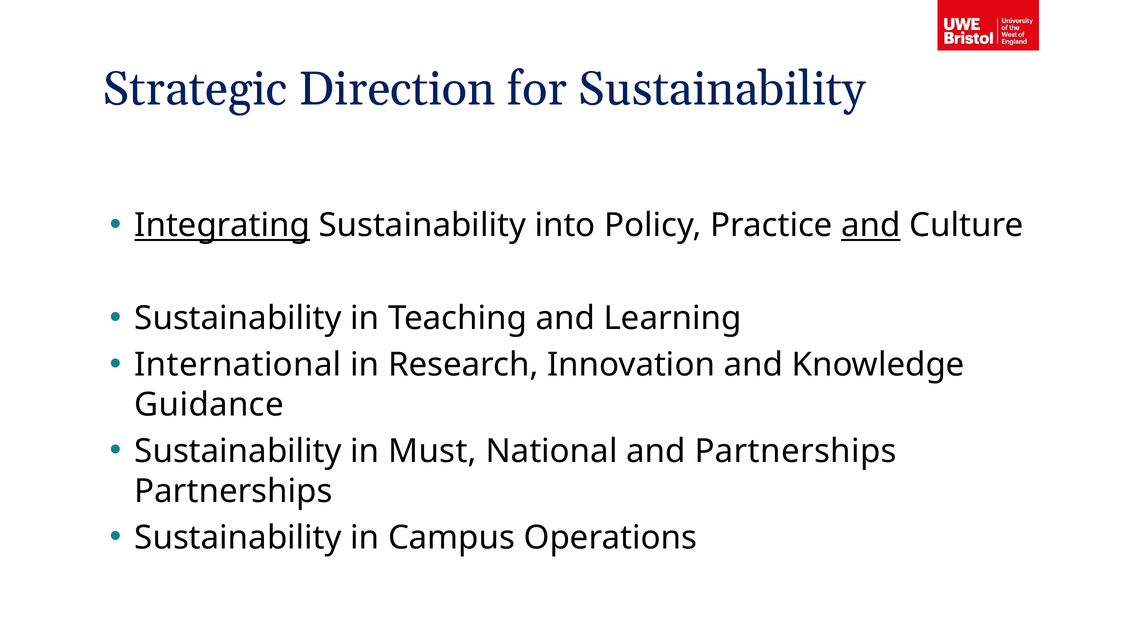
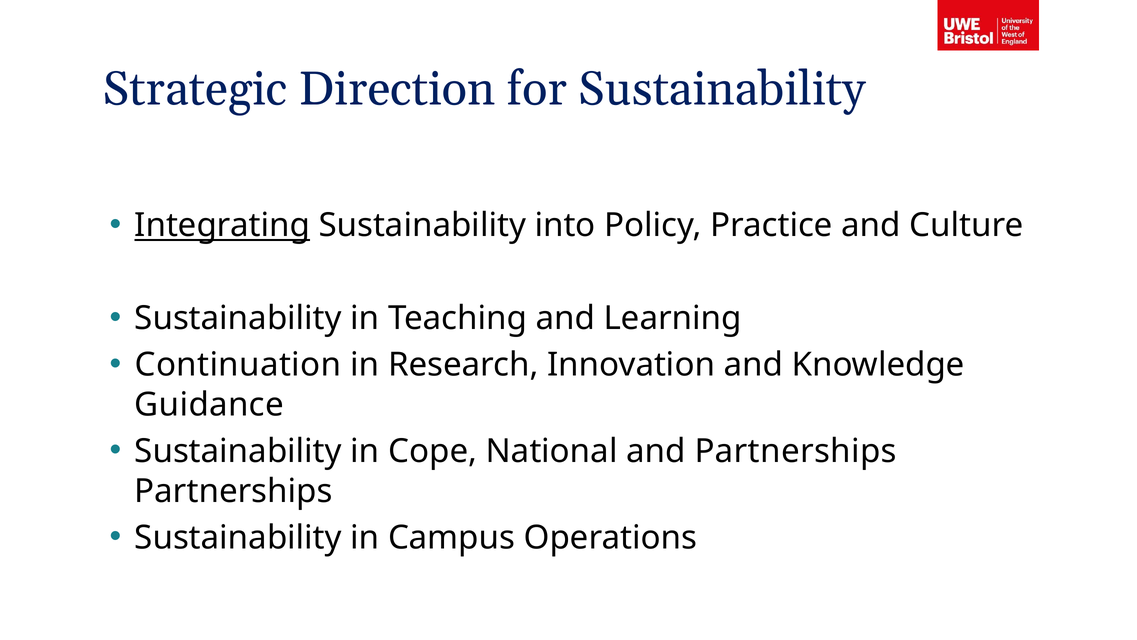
and at (871, 225) underline: present -> none
International: International -> Continuation
Must: Must -> Cope
